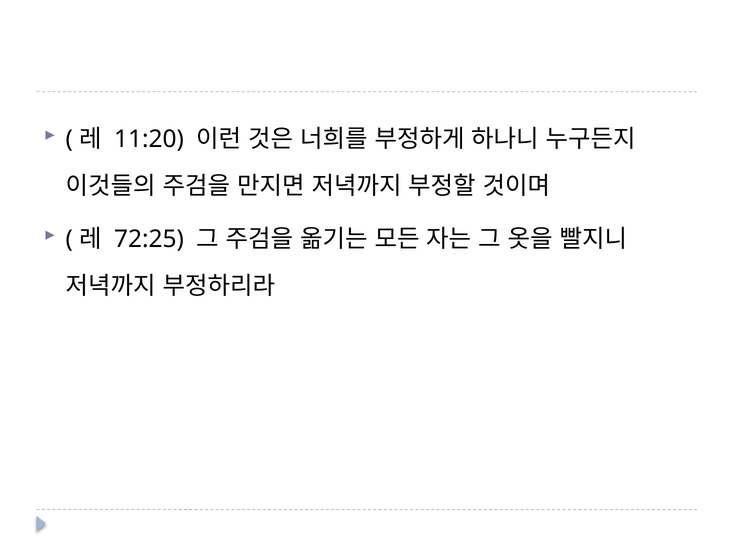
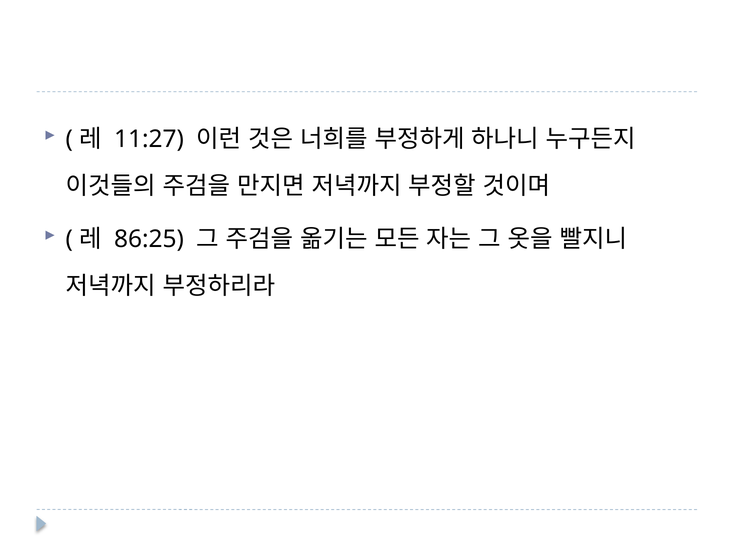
11:20: 11:20 -> 11:27
72:25: 72:25 -> 86:25
